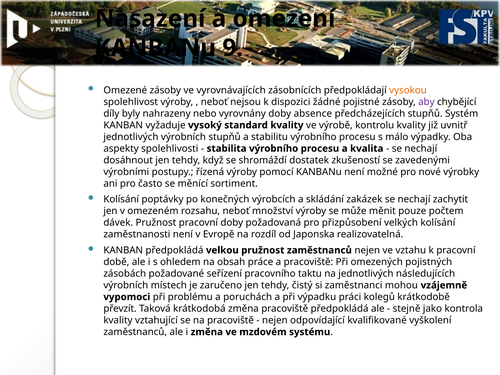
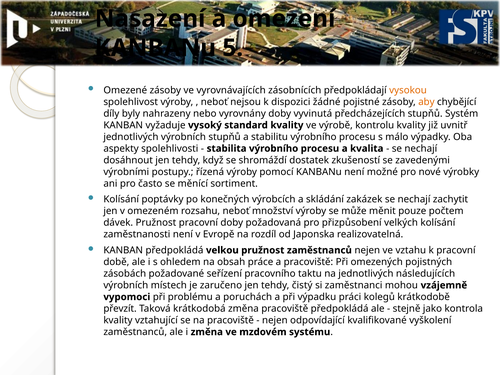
9: 9 -> 5
aby colour: purple -> orange
absence: absence -> vyvinutá
